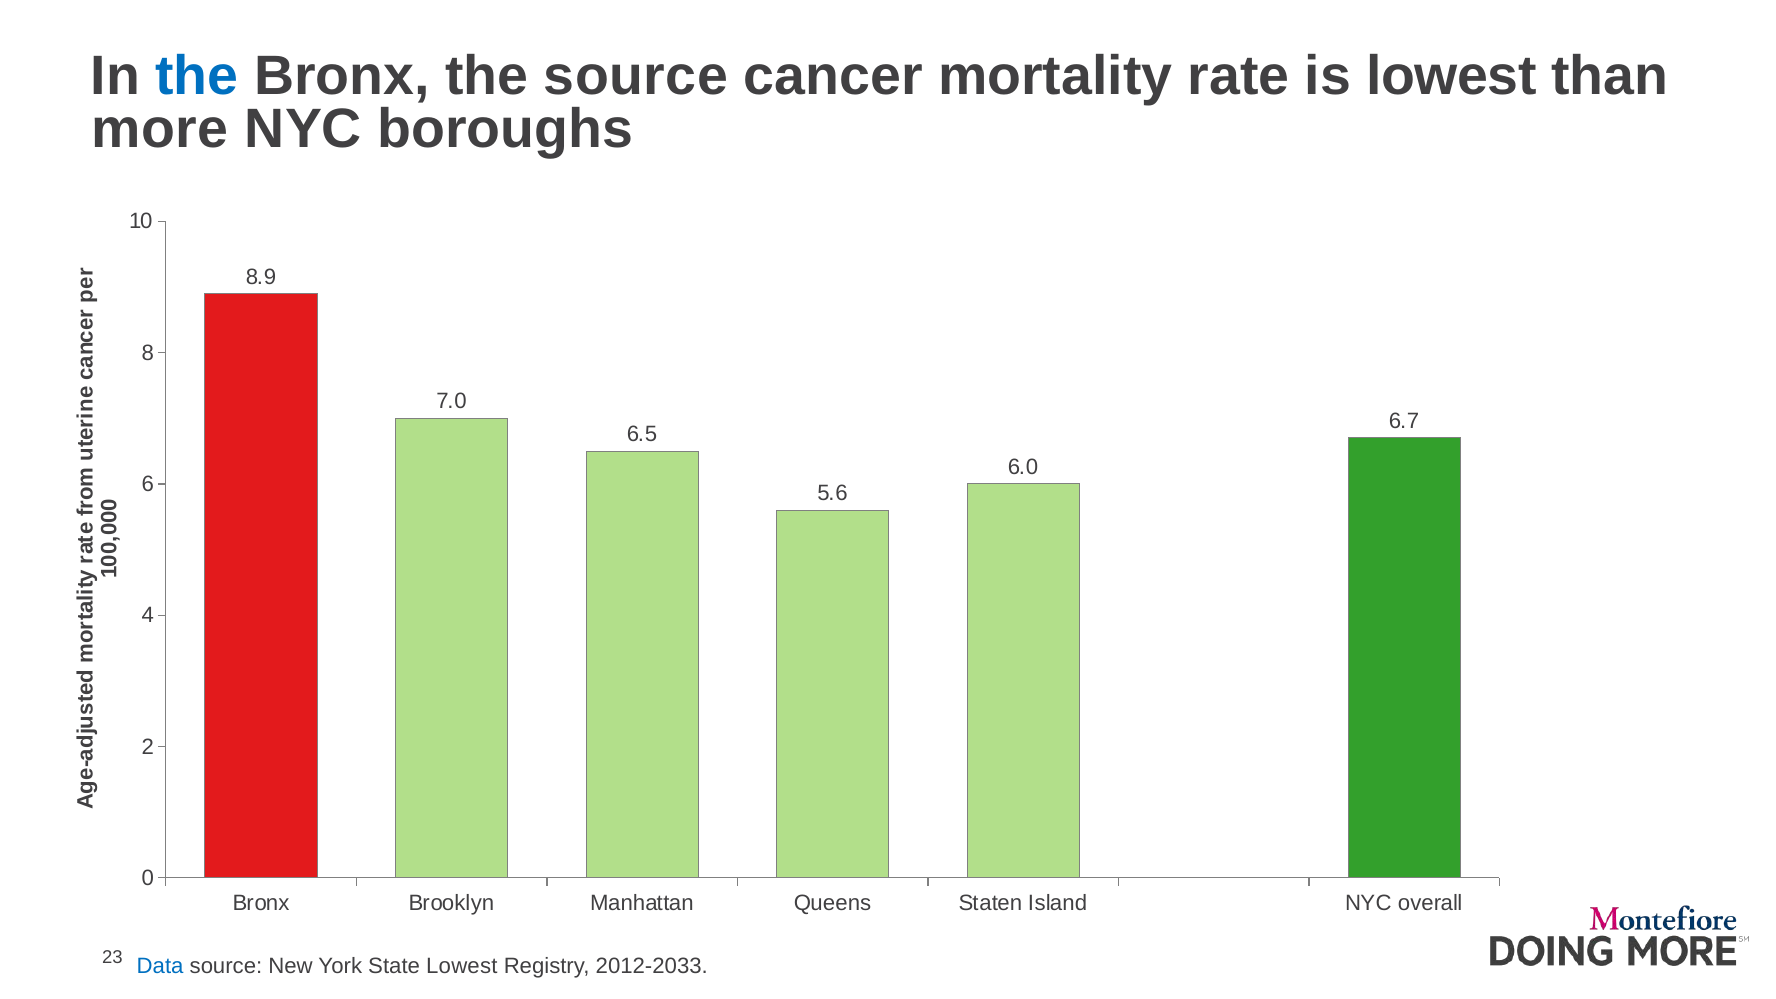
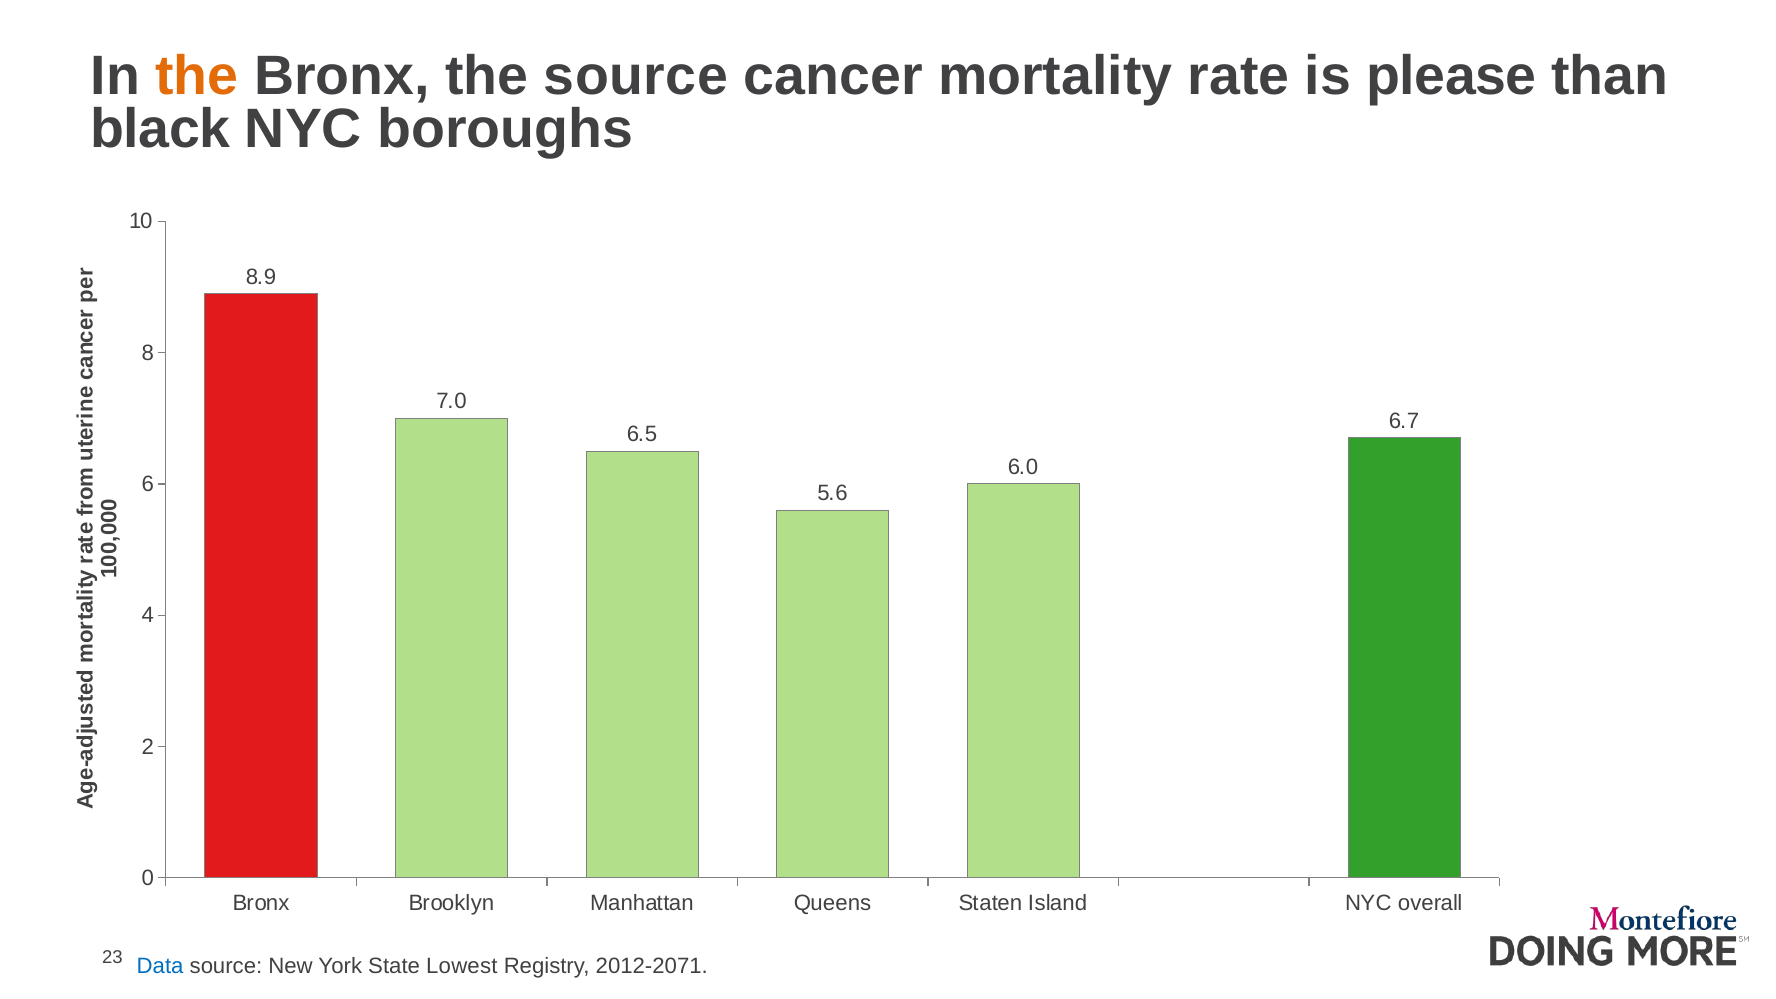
the at (197, 76) colour: blue -> orange
is lowest: lowest -> please
more: more -> black
2012-2033: 2012-2033 -> 2012-2071
